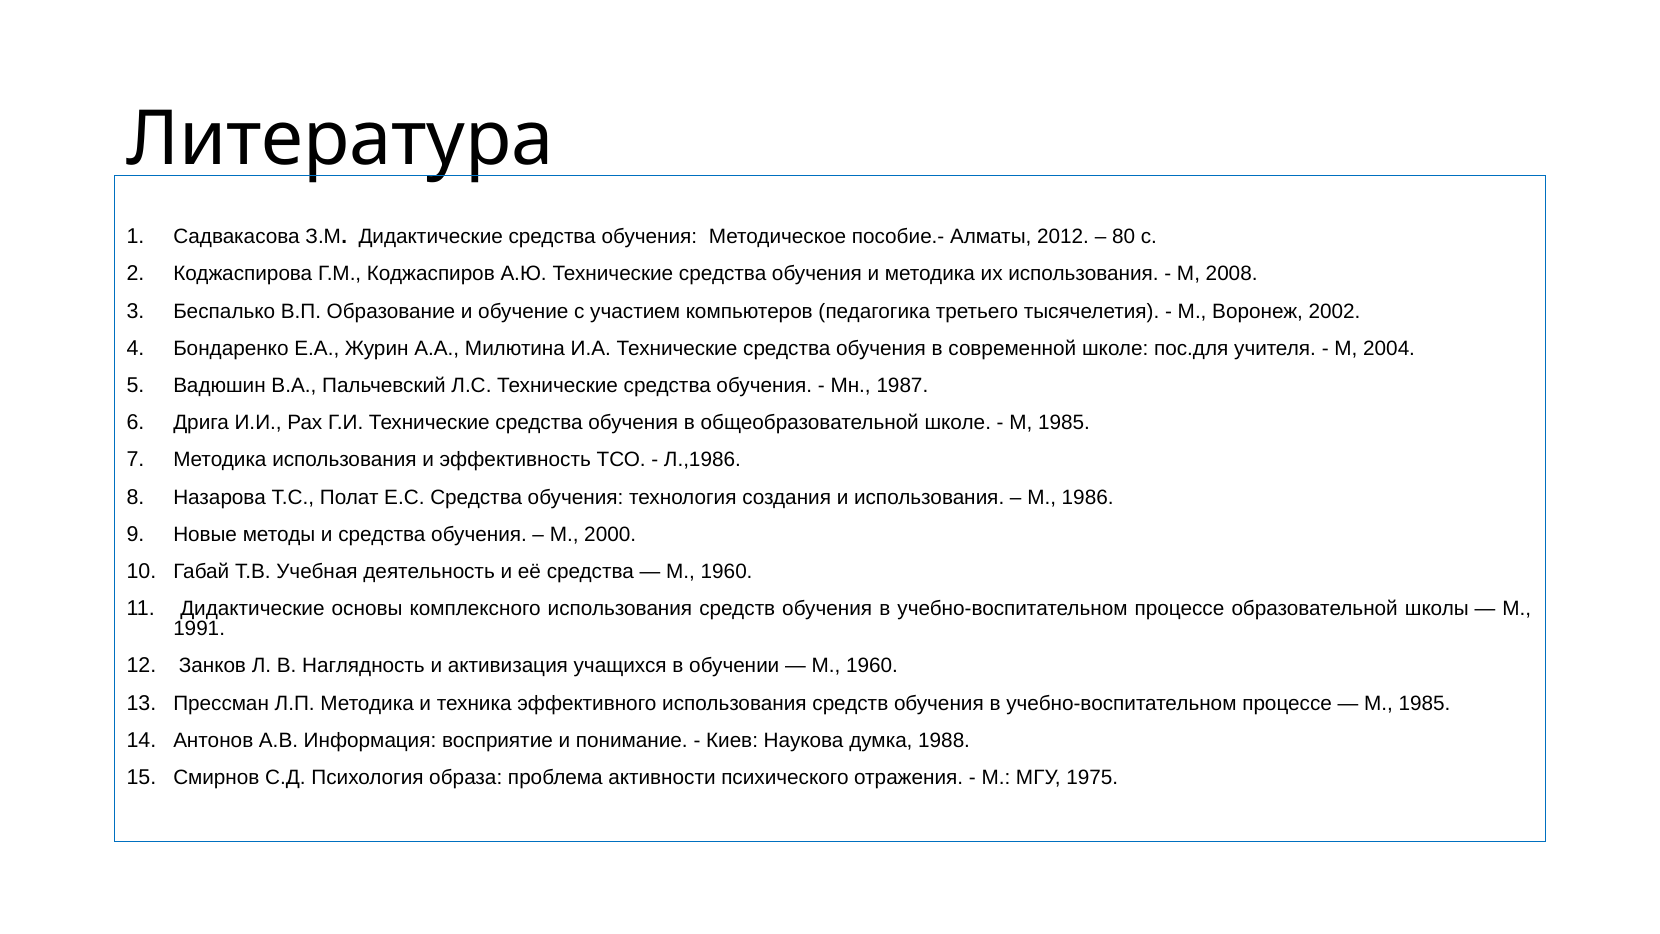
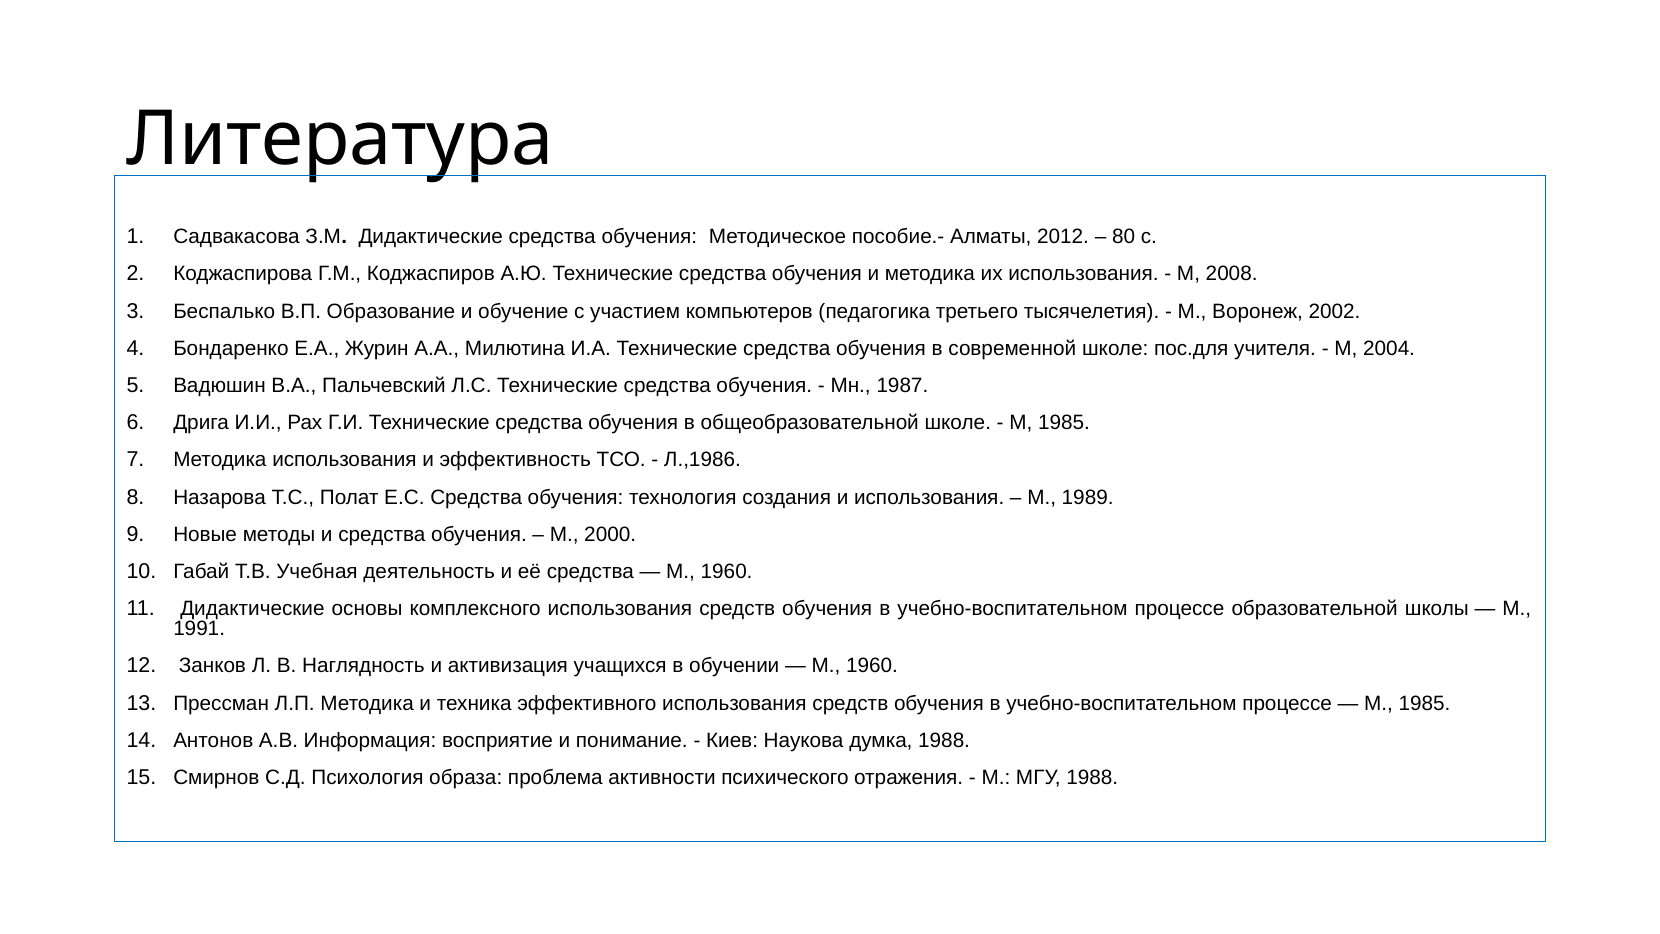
1986: 1986 -> 1989
МГУ 1975: 1975 -> 1988
